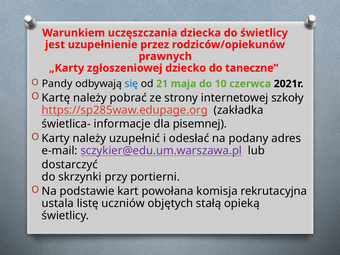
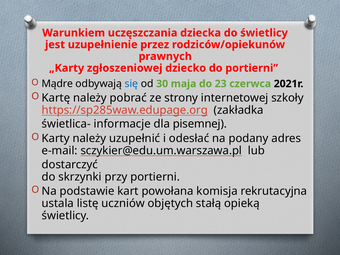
do taneczne: taneczne -> portierni
Pandy: Pandy -> Mądre
21: 21 -> 30
10: 10 -> 23
sczykier@edu.um.warszawa.pl colour: purple -> black
